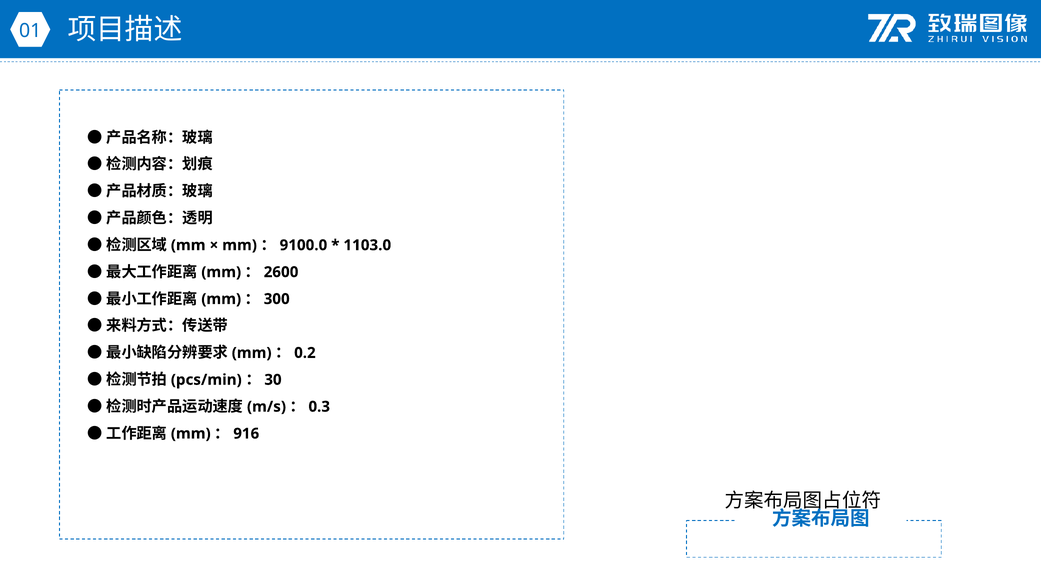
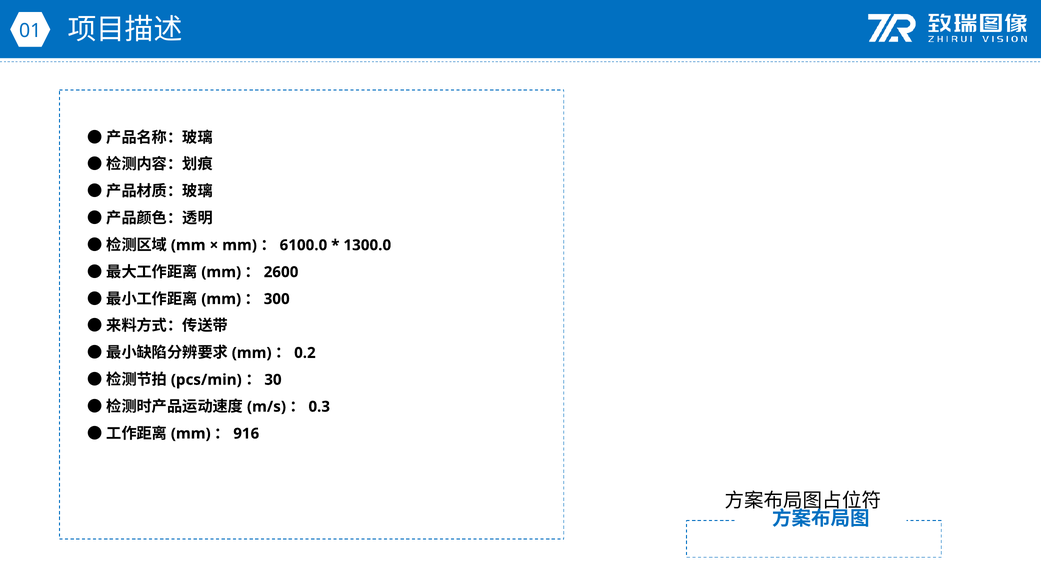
9100.0: 9100.0 -> 6100.0
1103.0: 1103.0 -> 1300.0
